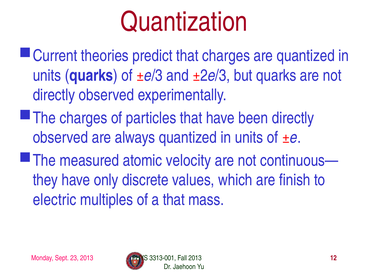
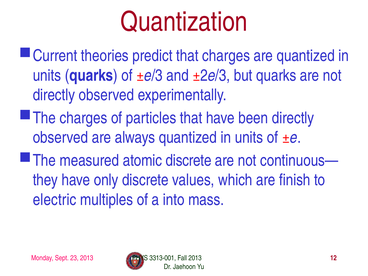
atomic velocity: velocity -> discrete
a that: that -> into
